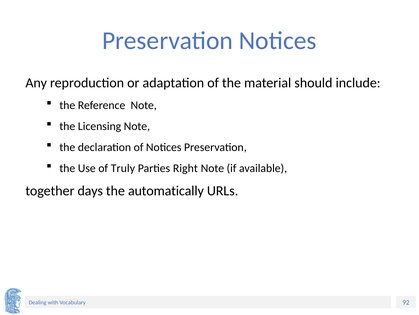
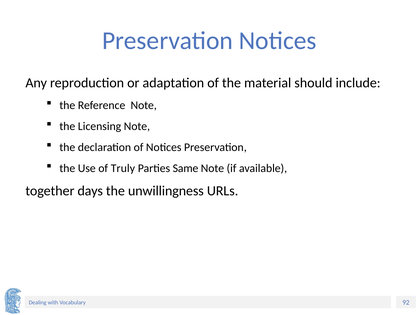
Right: Right -> Same
automatically: automatically -> unwillingness
